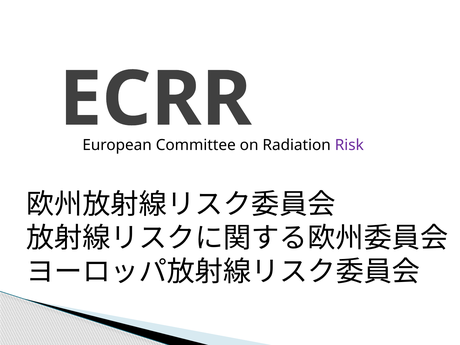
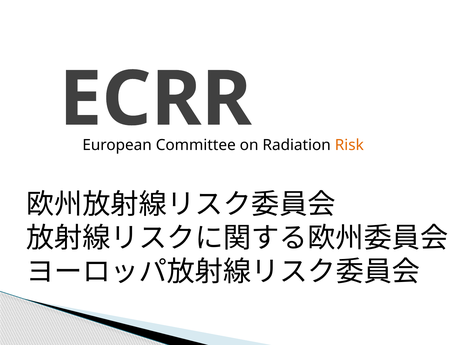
Risk colour: purple -> orange
